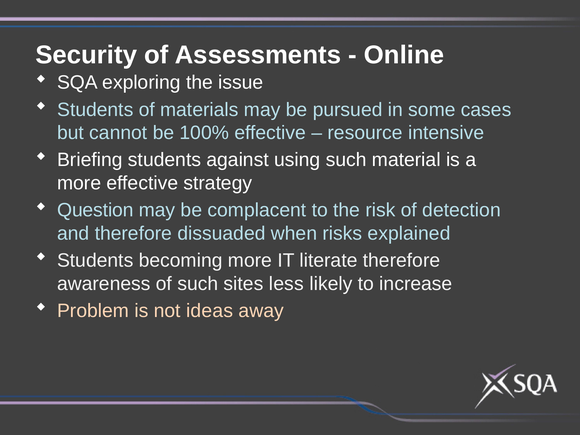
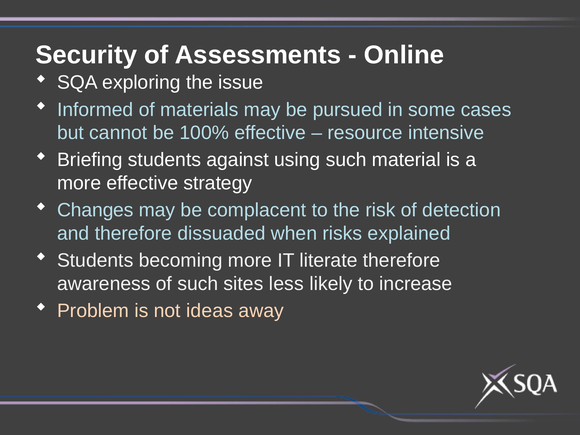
Students at (95, 110): Students -> Informed
Question: Question -> Changes
